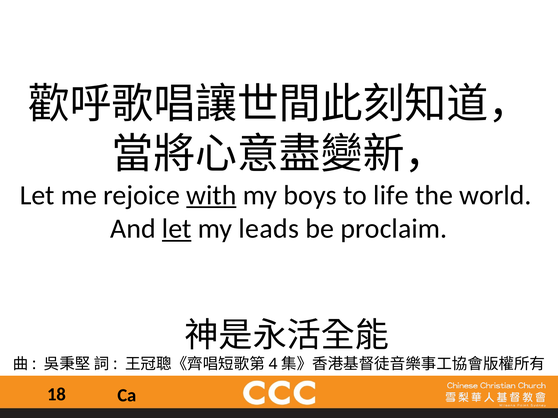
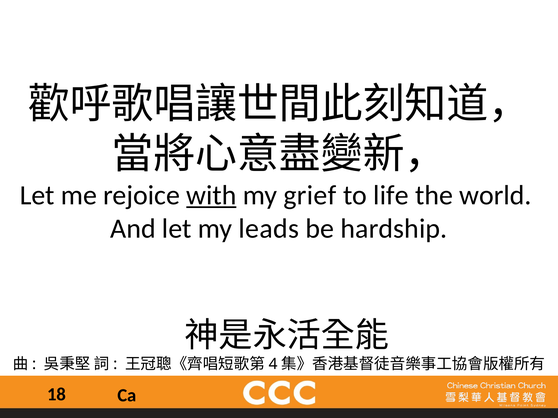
boys: boys -> grief
let at (177, 229) underline: present -> none
proclaim: proclaim -> hardship
